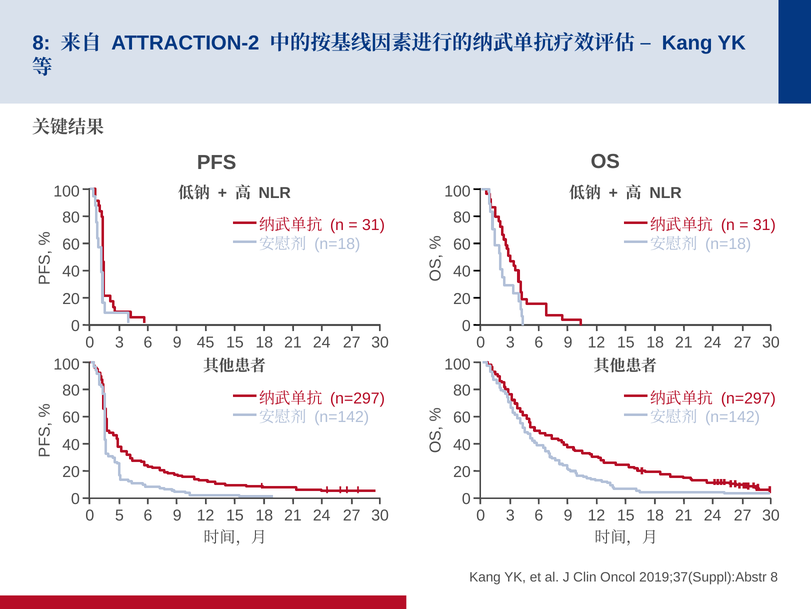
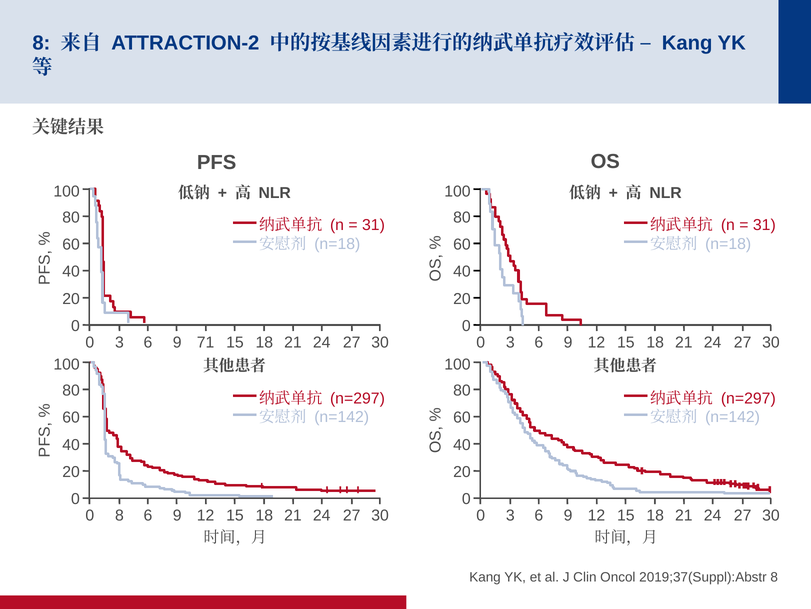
45: 45 -> 71
0 5: 5 -> 8
